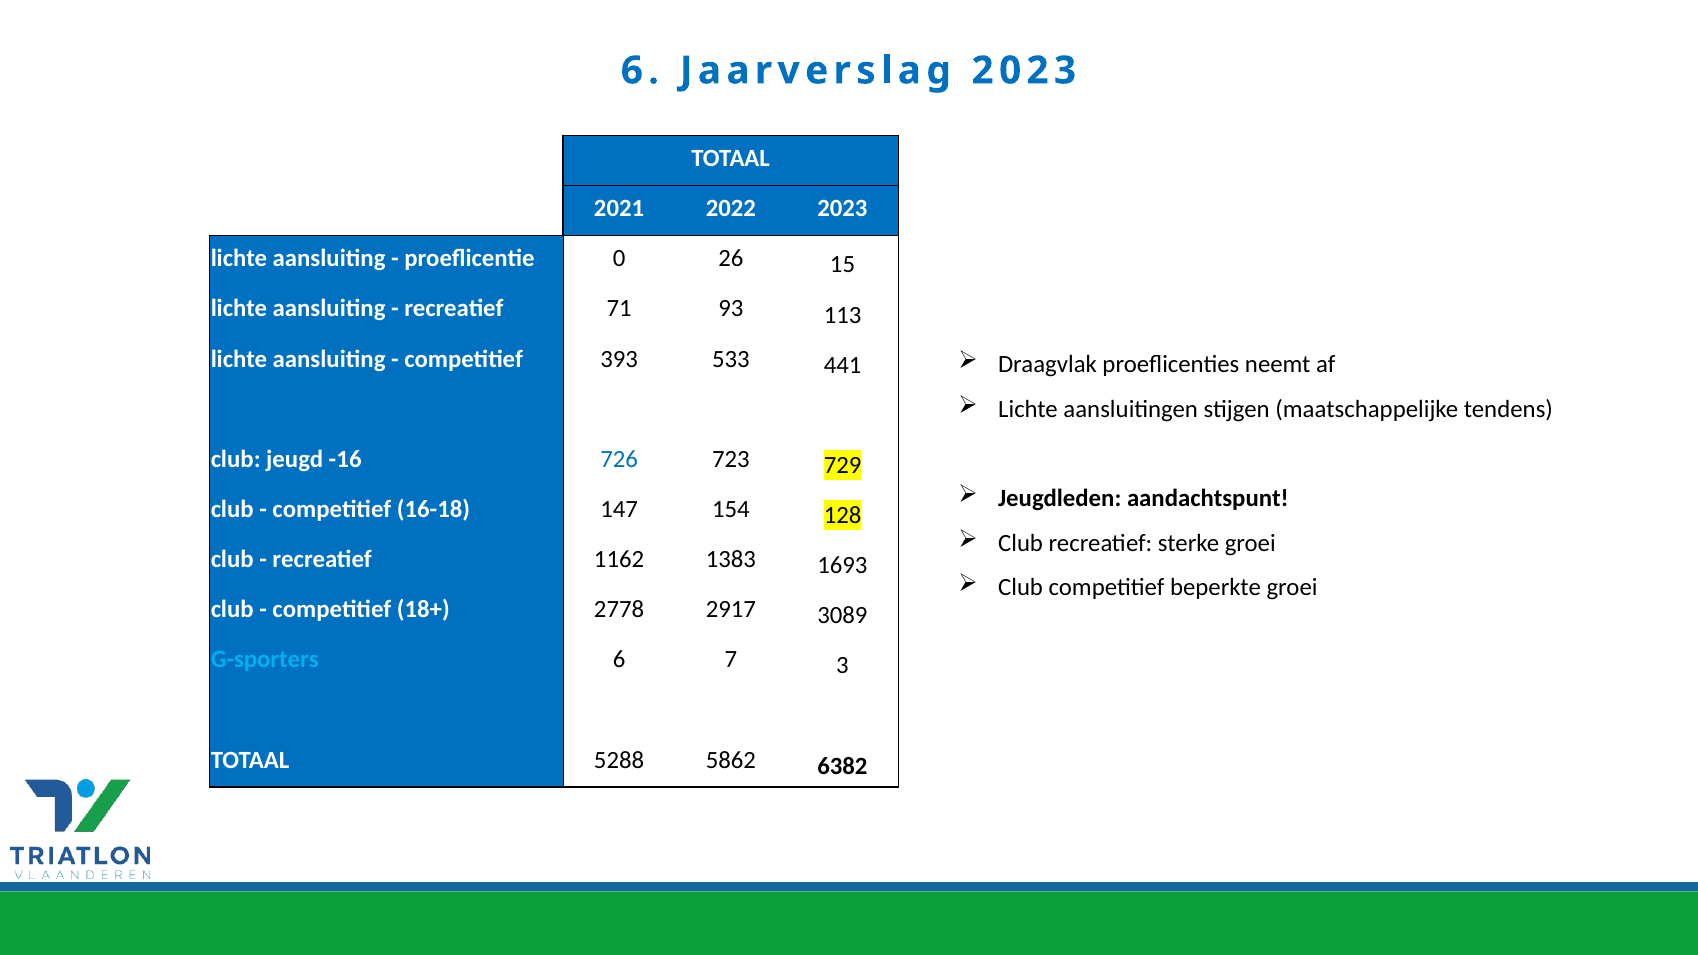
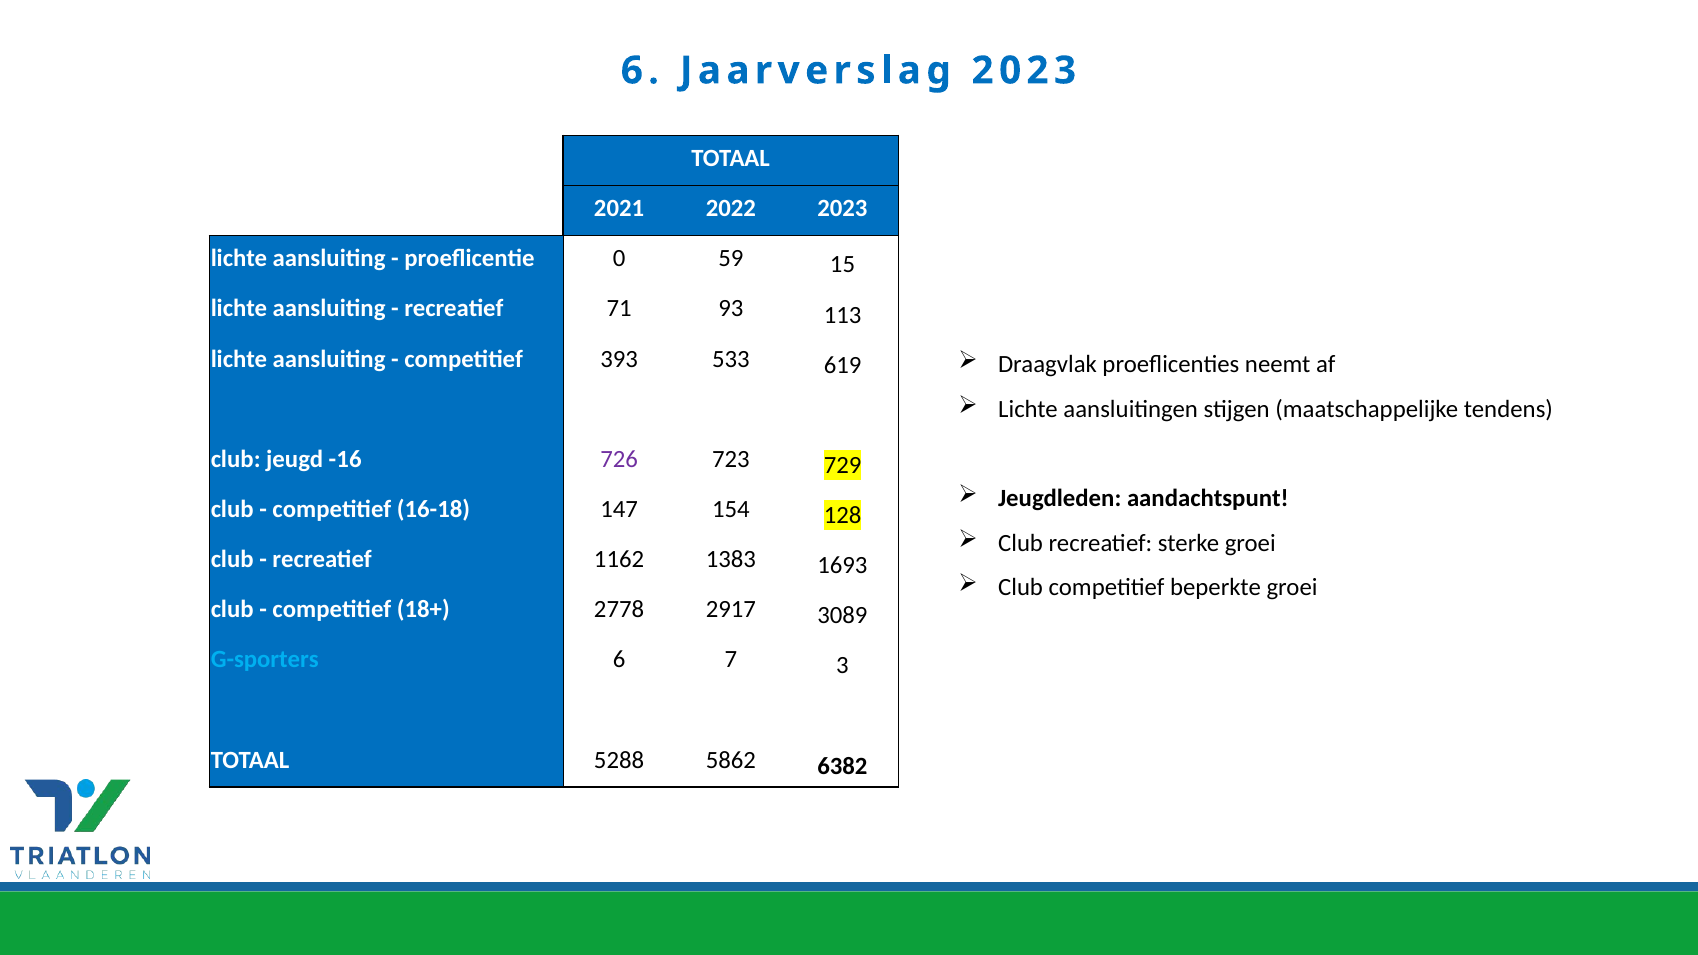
26: 26 -> 59
441: 441 -> 619
726 colour: blue -> purple
